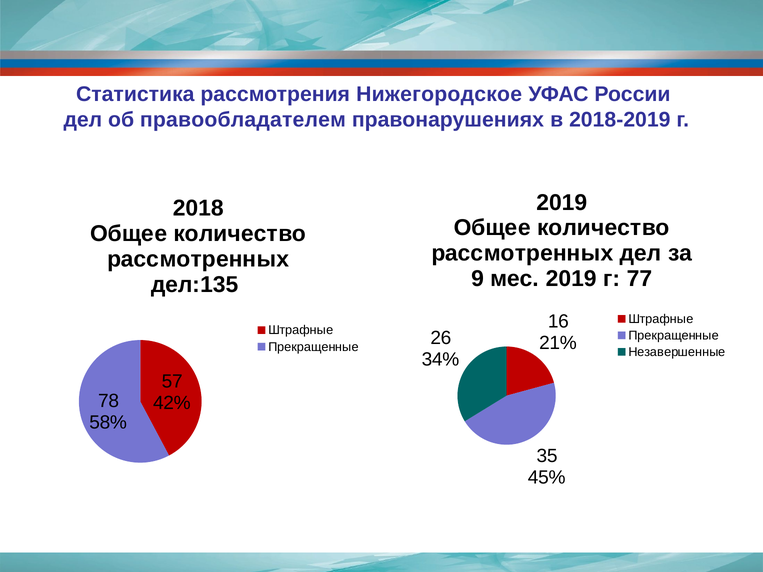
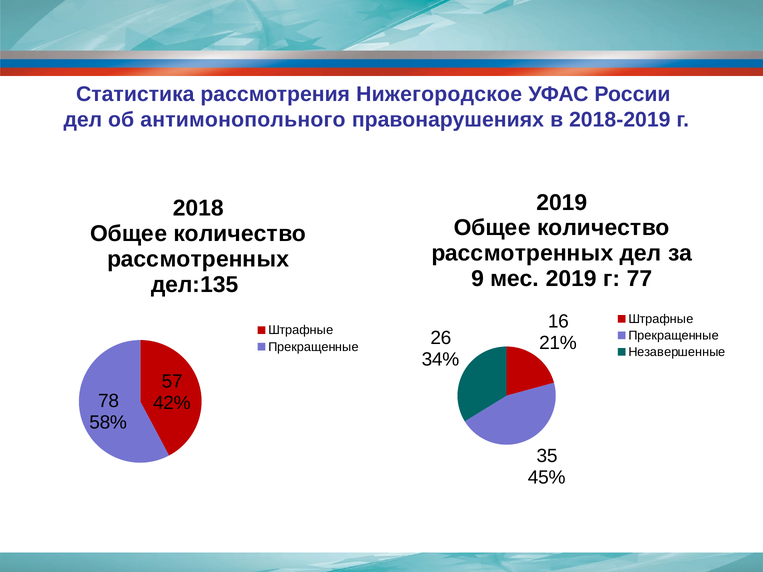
правообладателем: правообладателем -> антимонопольного
